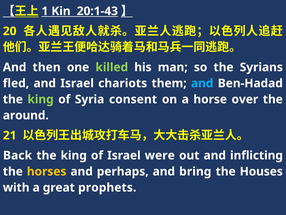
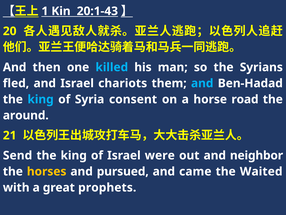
killed colour: light green -> light blue
king at (41, 99) colour: light green -> light blue
over: over -> road
Back: Back -> Send
inflicting: inflicting -> neighbor
perhaps: perhaps -> pursued
bring: bring -> came
Houses: Houses -> Waited
